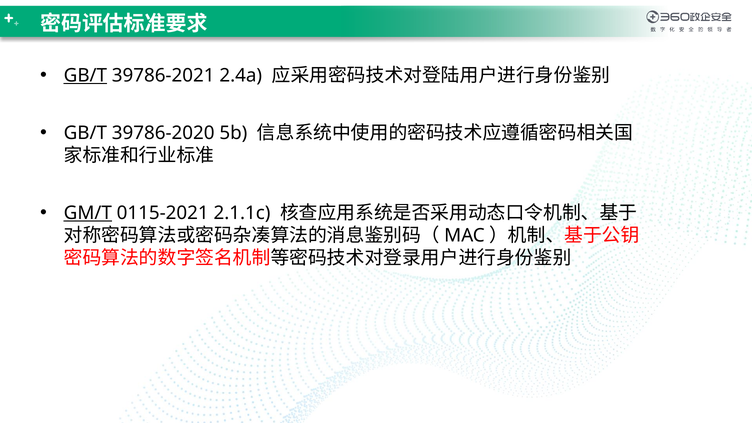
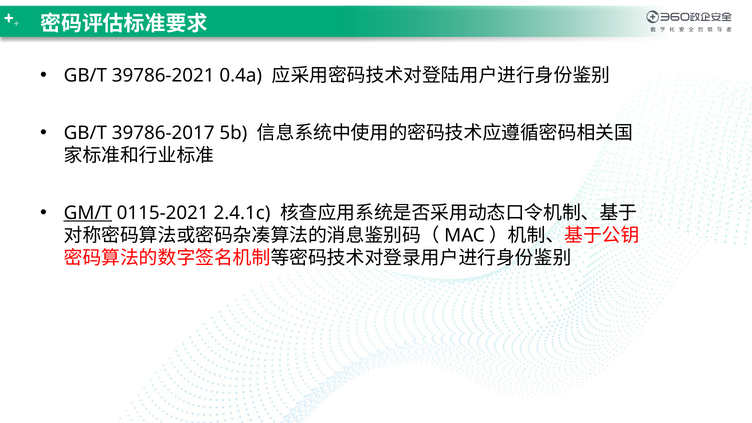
GB/T at (85, 75) underline: present -> none
2.4a: 2.4a -> 0.4a
39786-2020: 39786-2020 -> 39786-2017
2.1.1c: 2.1.1c -> 2.4.1c
